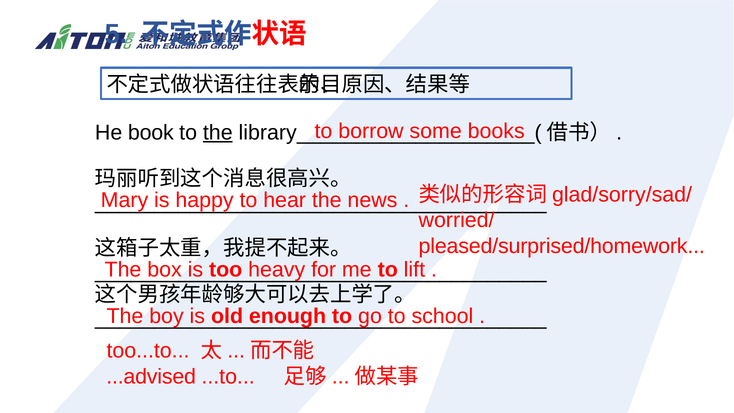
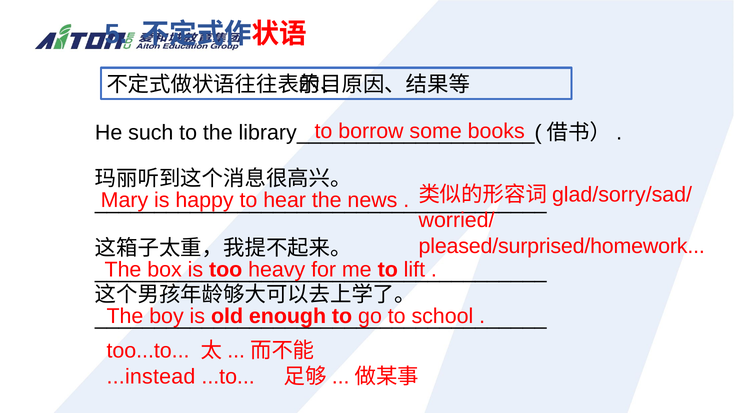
book: book -> such
the at (218, 133) underline: present -> none
...advised: ...advised -> ...instead
